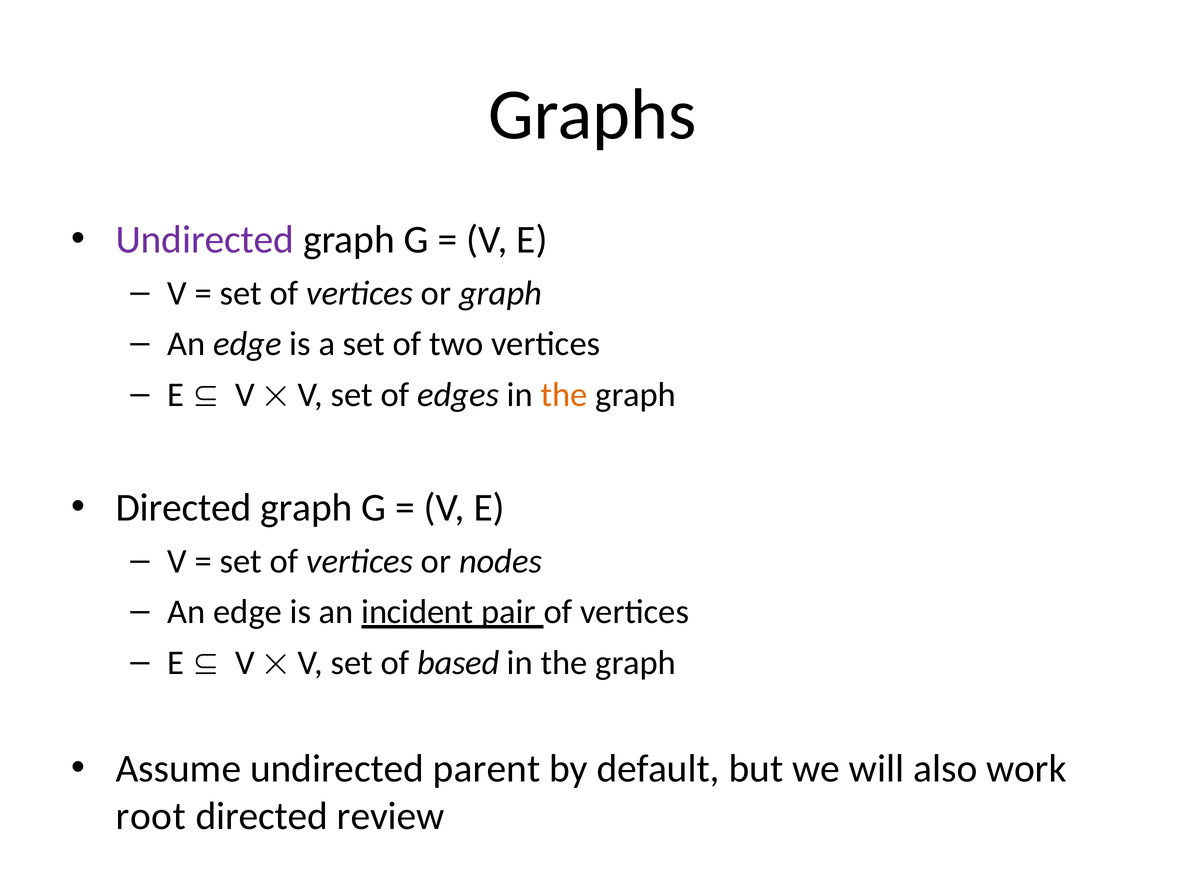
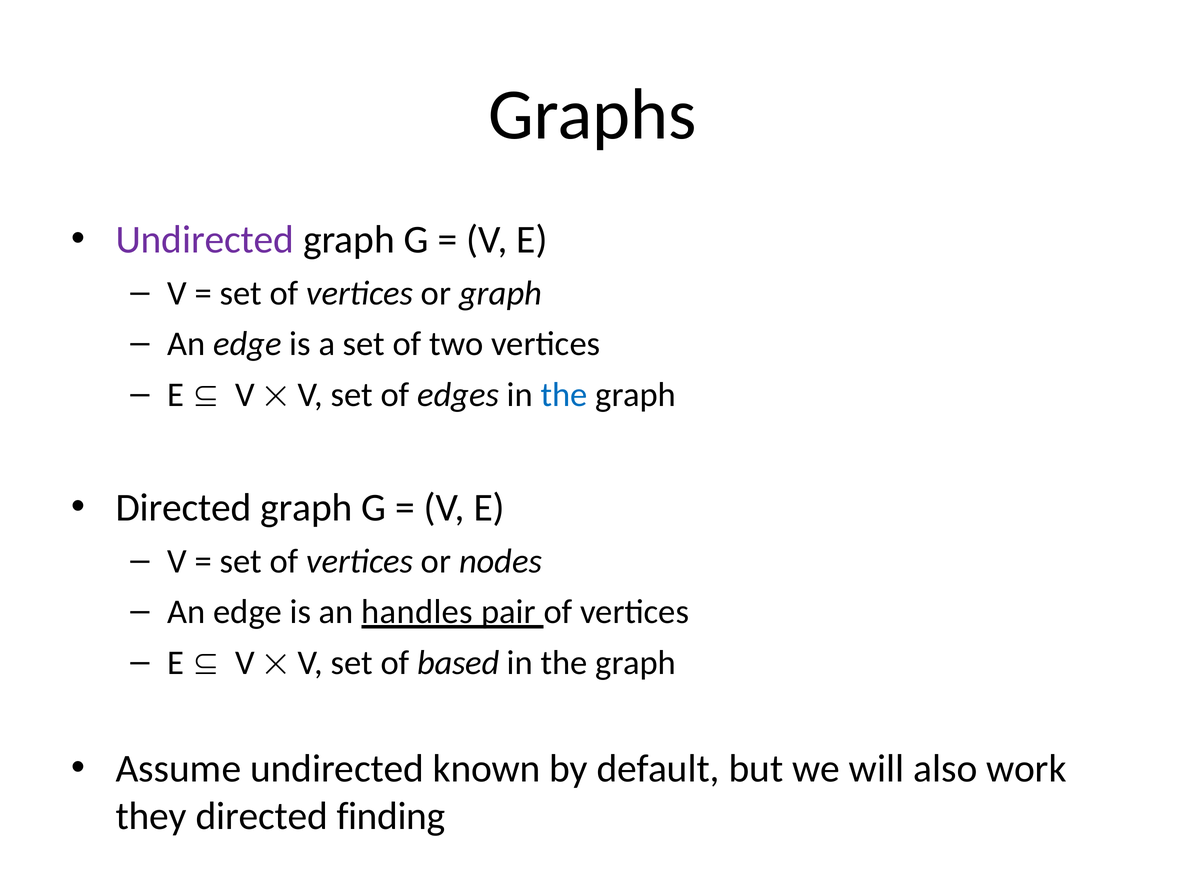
the at (564, 395) colour: orange -> blue
incident: incident -> handles
parent: parent -> known
root: root -> they
review: review -> finding
